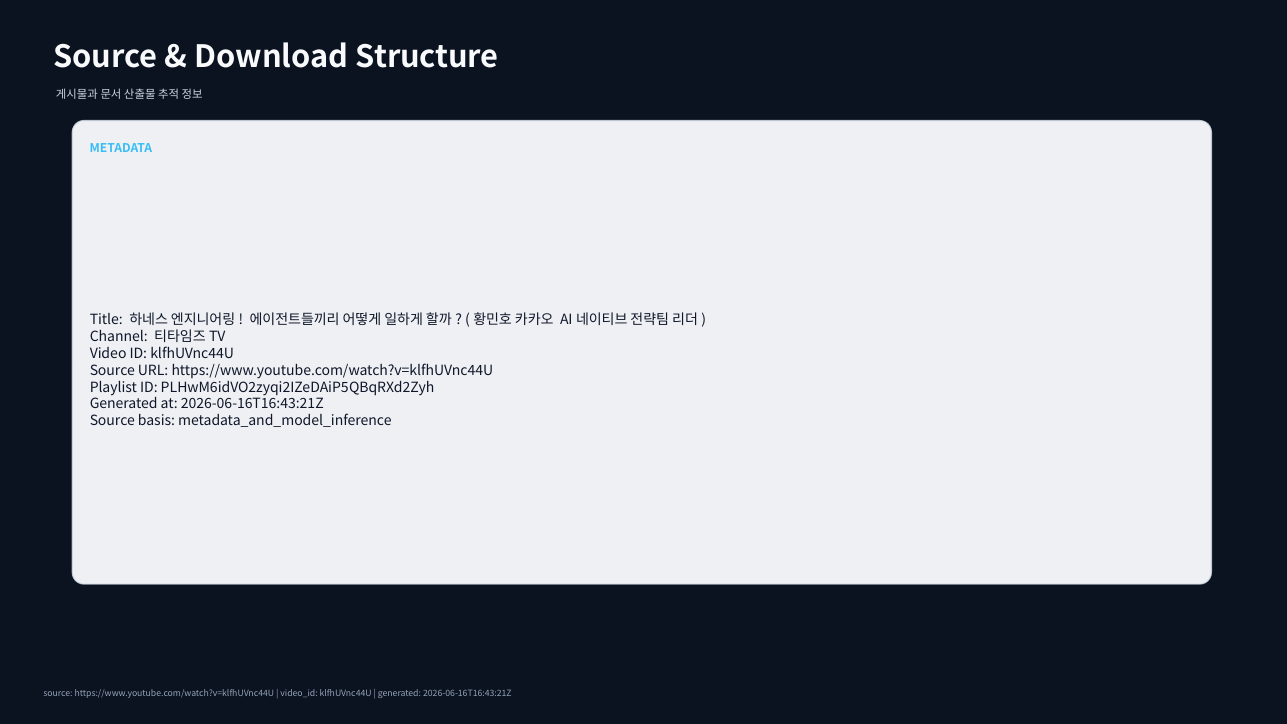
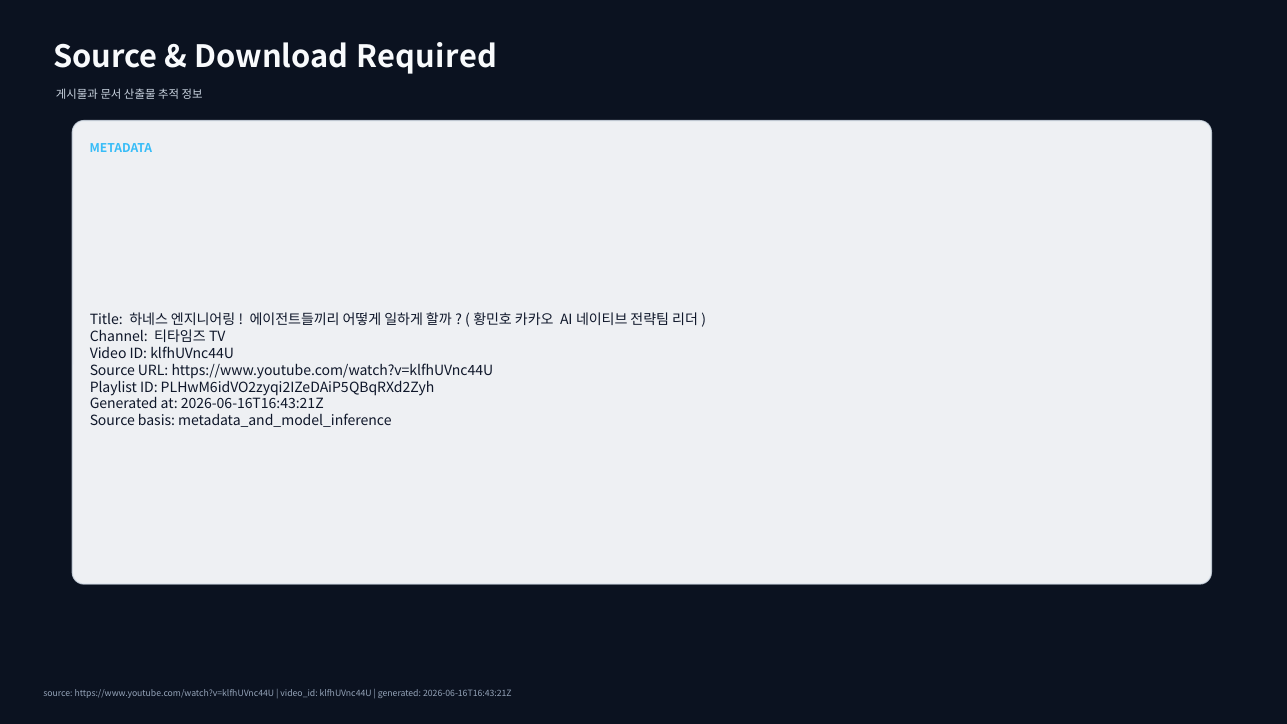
Structure: Structure -> Required
